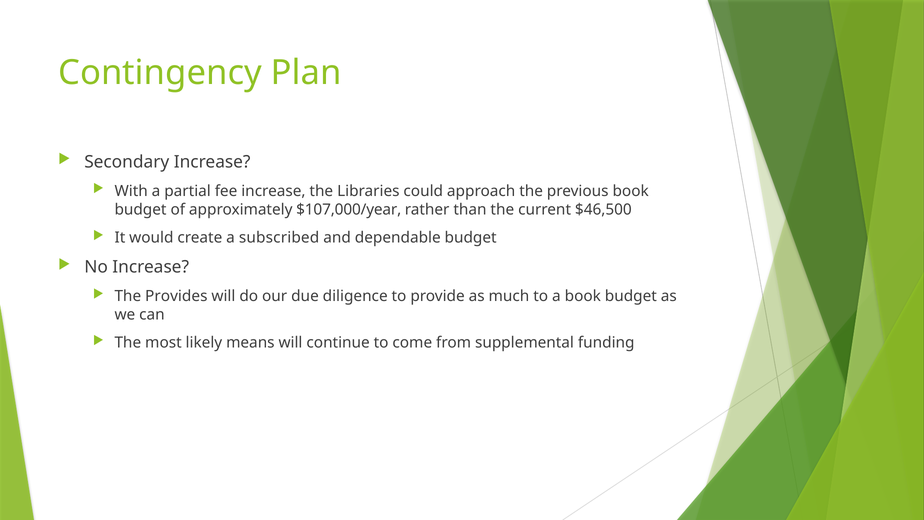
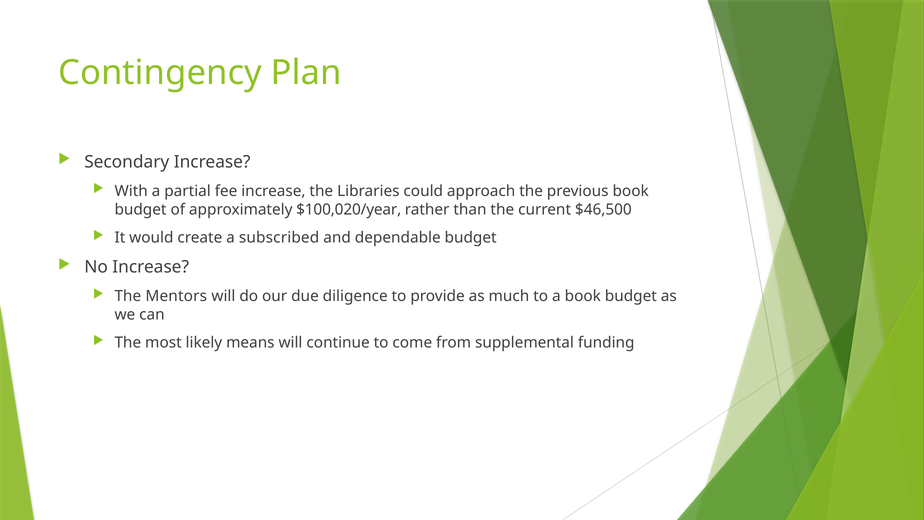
$107,000/year: $107,000/year -> $100,020/year
Provides: Provides -> Mentors
